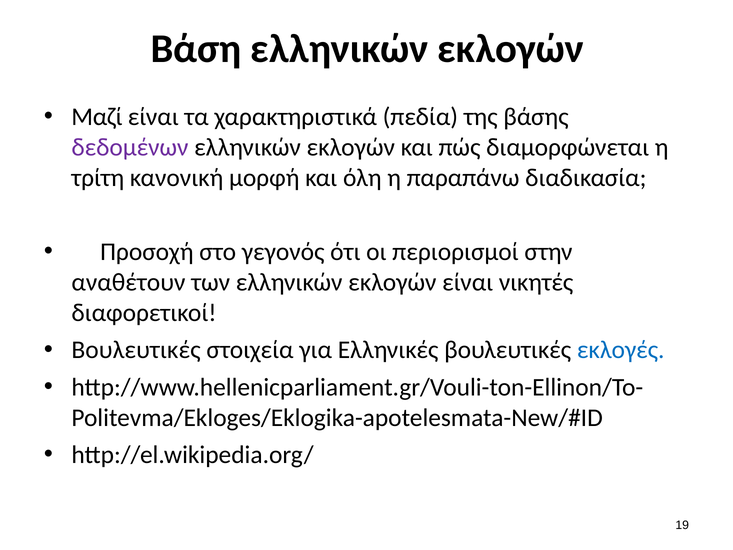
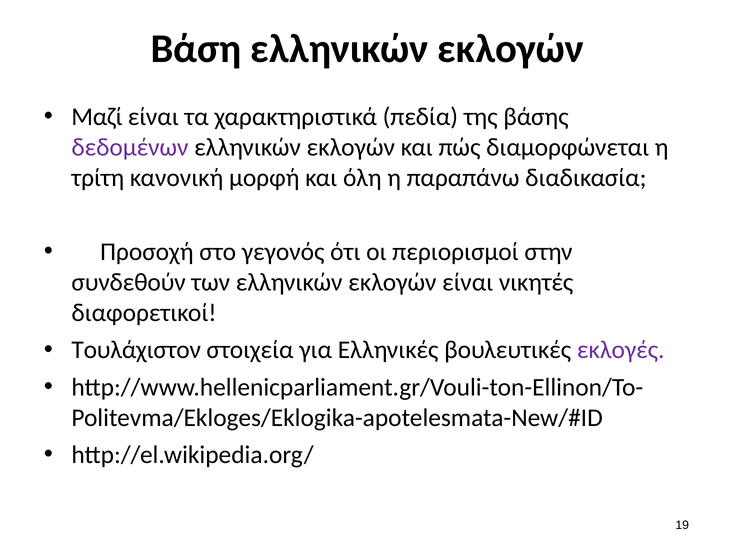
αναθέτουν: αναθέτουν -> συνδεθούν
Βουλευτικές at (136, 350): Βουλευτικές -> Τουλάχιστον
εκλογές colour: blue -> purple
